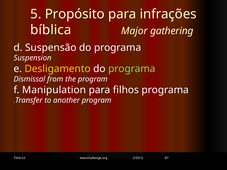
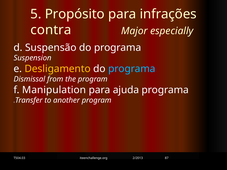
bíblica: bíblica -> contra
gathering: gathering -> especially
programa at (132, 69) colour: light green -> light blue
filhos: filhos -> ajuda
